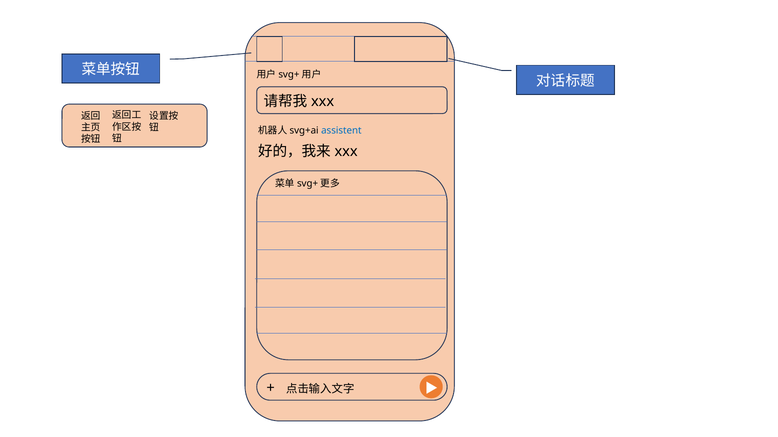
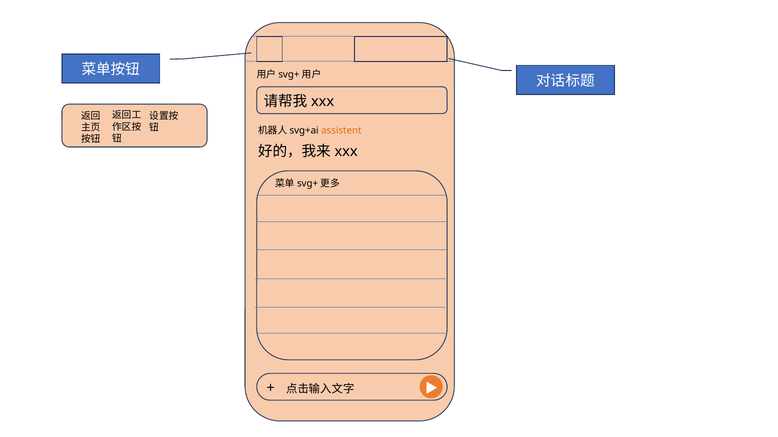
assistent colour: blue -> orange
